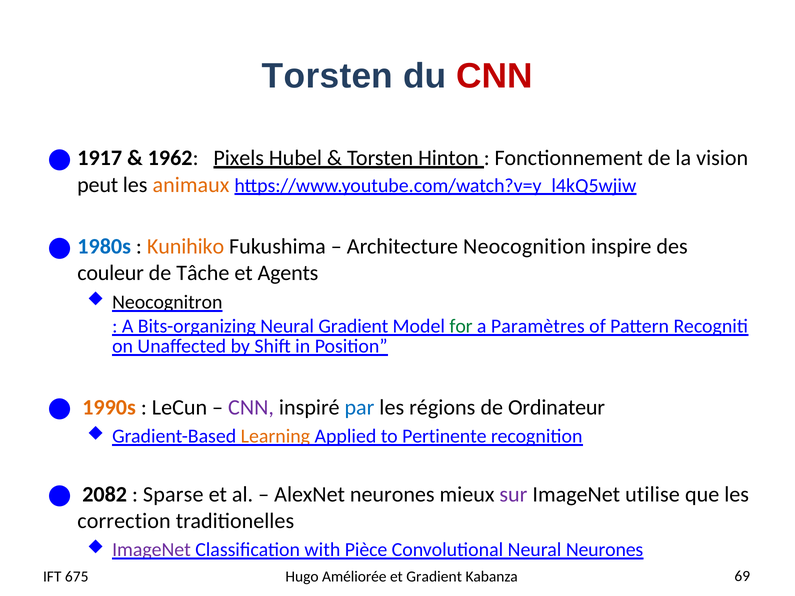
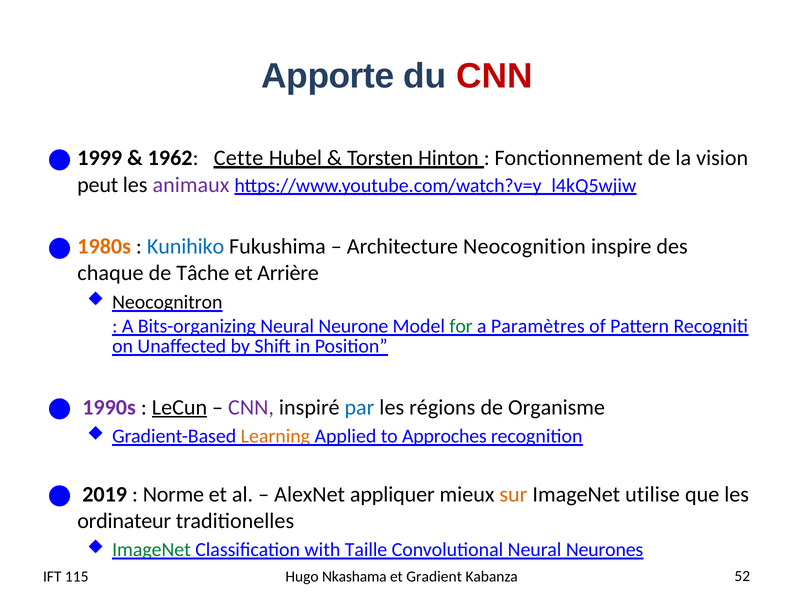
Torsten at (327, 76): Torsten -> Apporte
1917: 1917 -> 1999
Pixels: Pixels -> Cette
animaux colour: orange -> purple
1980s colour: blue -> orange
Kunihiko colour: orange -> blue
couleur: couleur -> chaque
Agents: Agents -> Arrière
Neural Gradient: Gradient -> Neurone
1990s colour: orange -> purple
LeCun underline: none -> present
Ordinateur: Ordinateur -> Organisme
Pertinente: Pertinente -> Approches
2082: 2082 -> 2019
Sparse: Sparse -> Norme
AlexNet neurones: neurones -> appliquer
sur colour: purple -> orange
correction: correction -> ordinateur
ImageNet at (151, 550) colour: purple -> green
Pièce: Pièce -> Taille
675: 675 -> 115
Améliorée: Améliorée -> Nkashama
69: 69 -> 52
